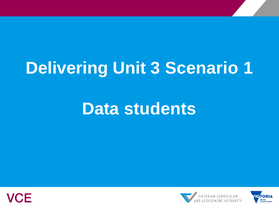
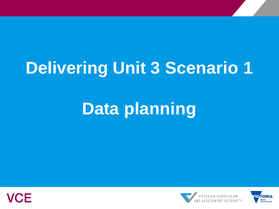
students: students -> planning
